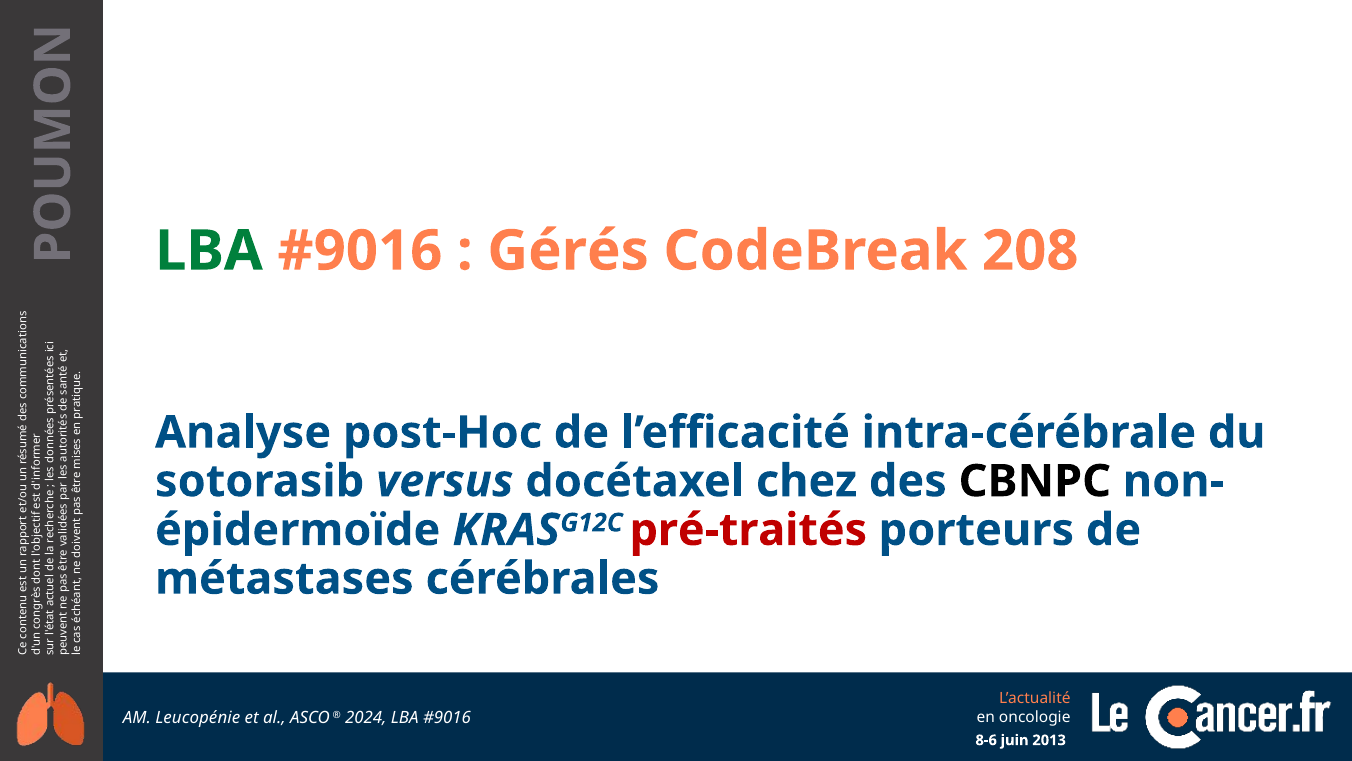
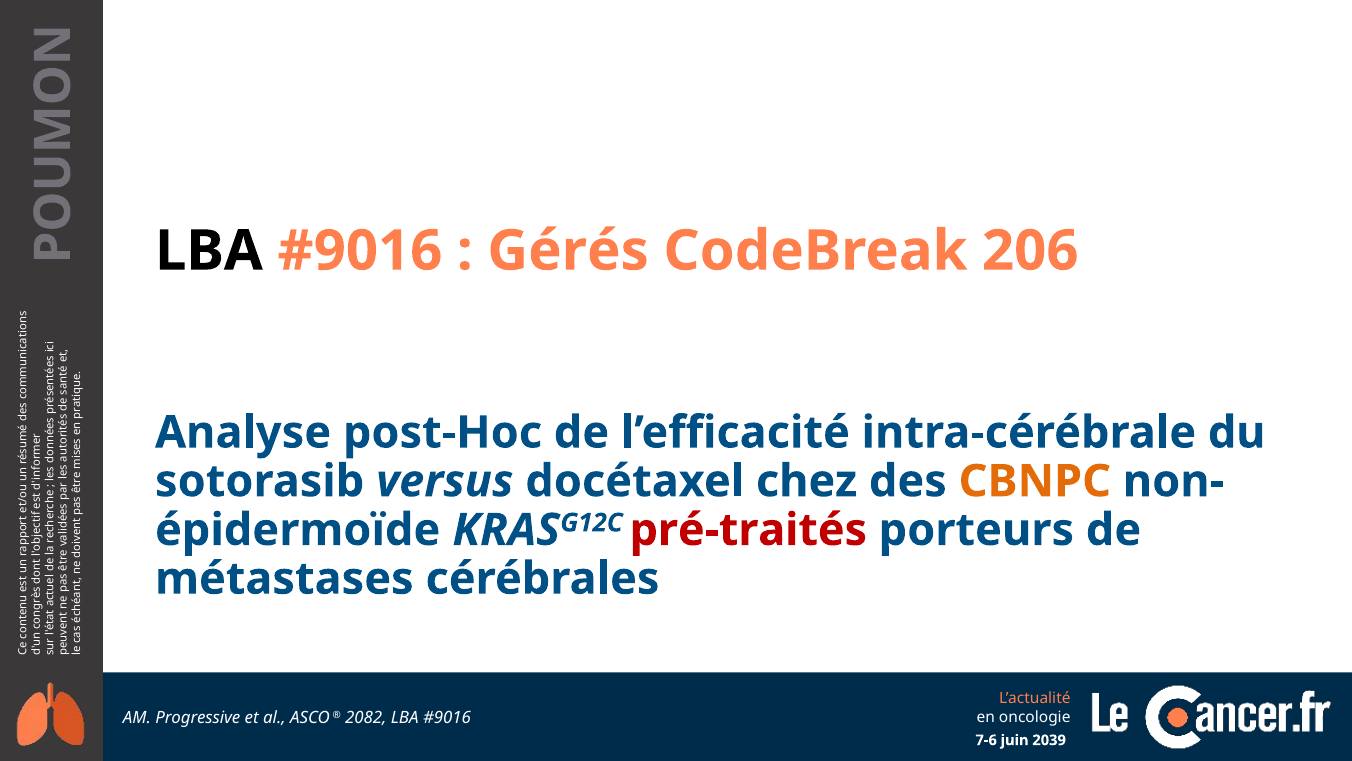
LBA at (209, 251) colour: green -> black
208: 208 -> 206
CBNPC colour: black -> orange
Leucopénie: Leucopénie -> Progressive
2024: 2024 -> 2082
8-6: 8-6 -> 7-6
2013: 2013 -> 2039
